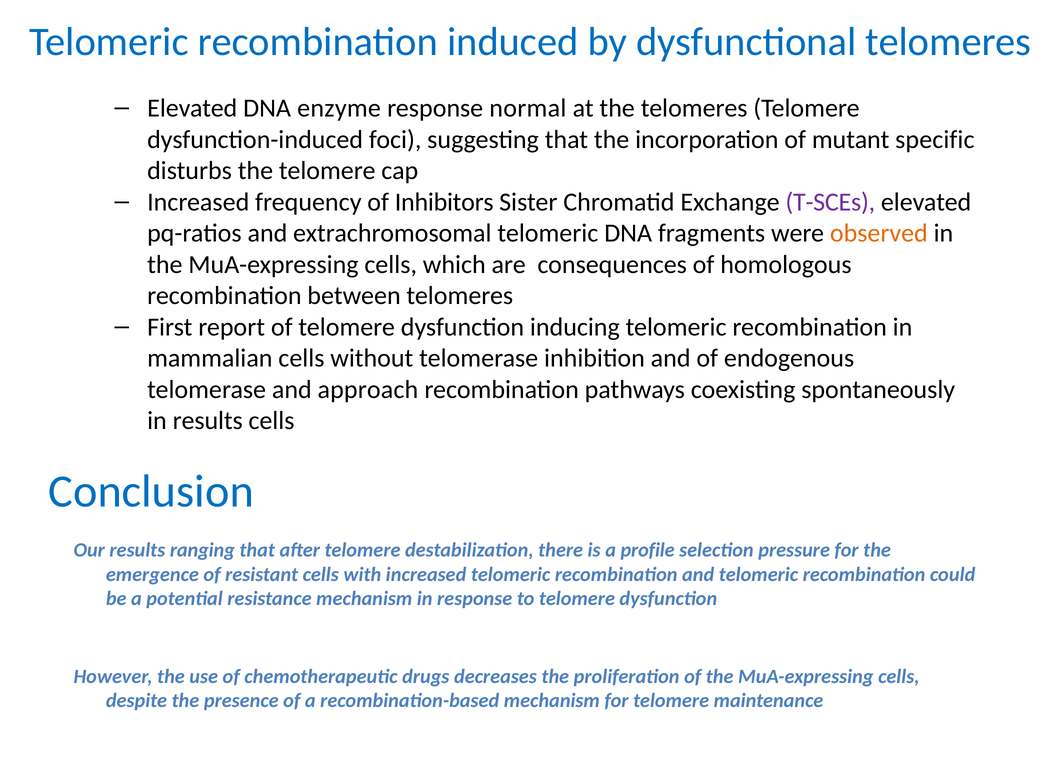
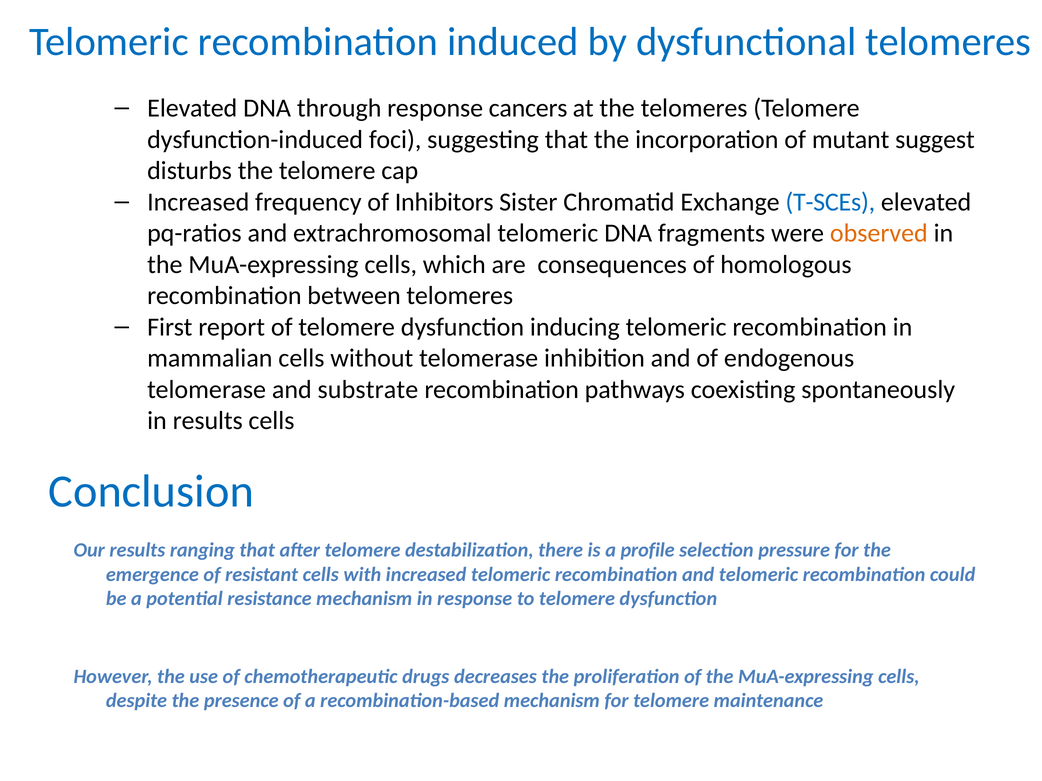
enzyme: enzyme -> through
normal: normal -> cancers
specific: specific -> suggest
T-SCEs colour: purple -> blue
approach: approach -> substrate
